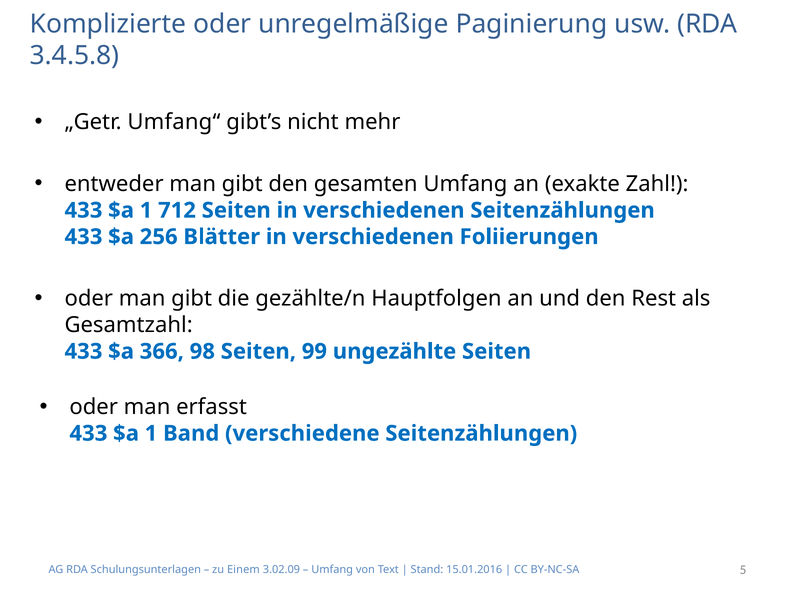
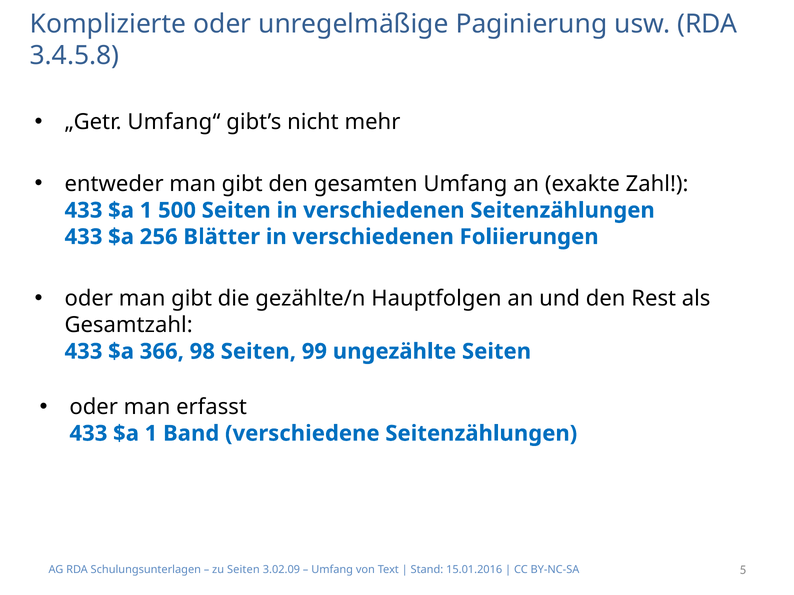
712: 712 -> 500
zu Einem: Einem -> Seiten
